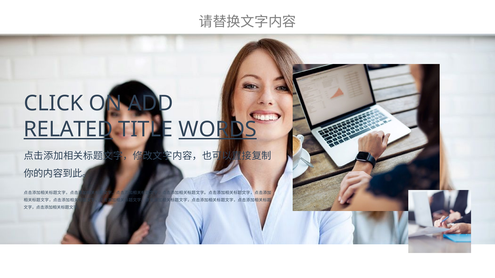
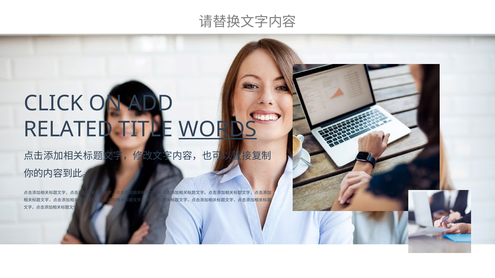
RELATED underline: present -> none
